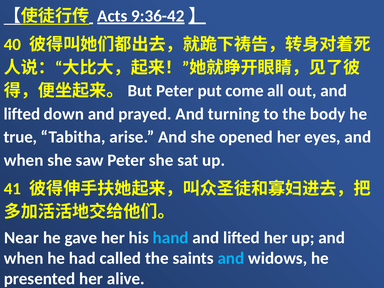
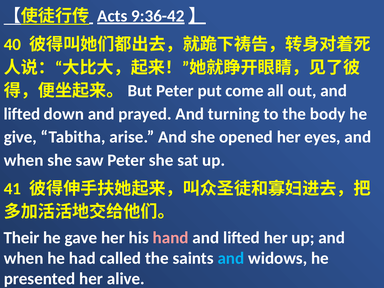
true: true -> give
Near: Near -> Their
hand colour: light blue -> pink
